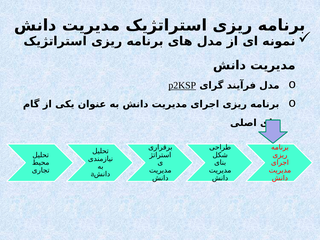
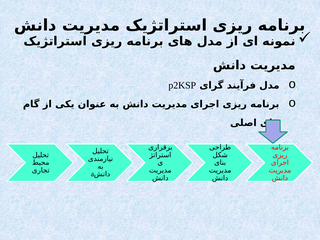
p2KSP underline: present -> none
